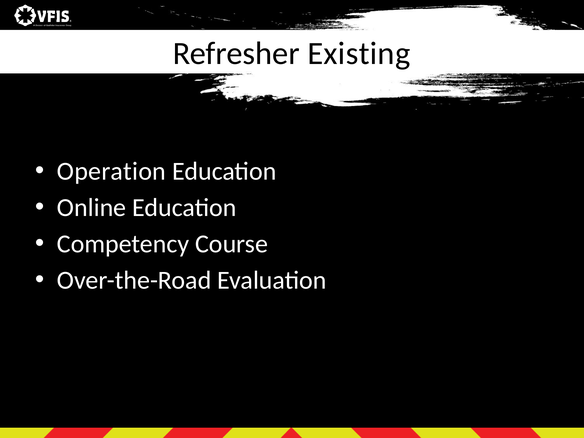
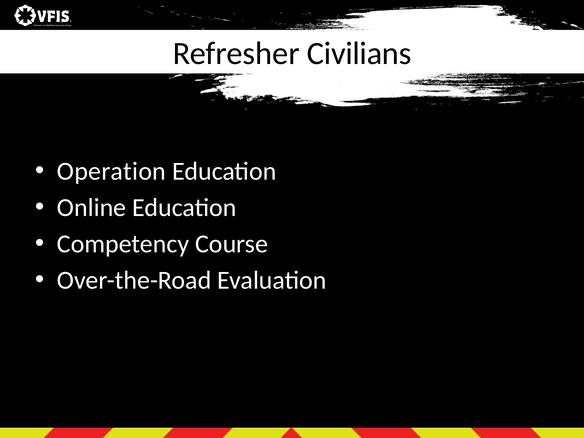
Existing: Existing -> Civilians
